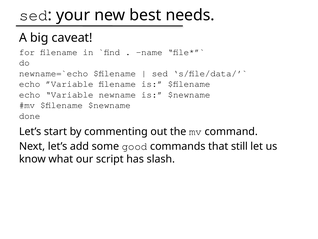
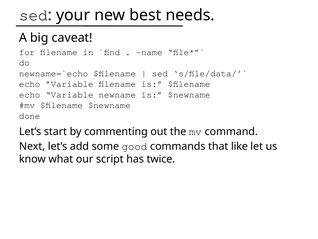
still: still -> like
slash: slash -> twice
